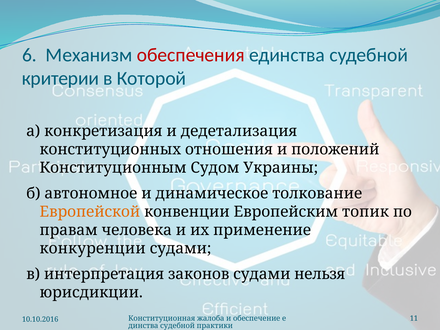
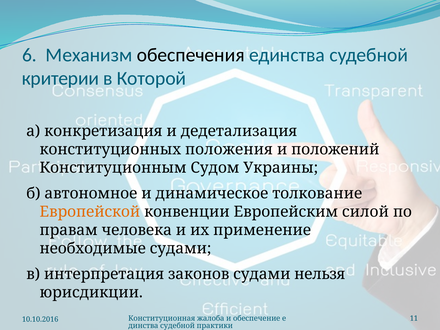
обеспечения colour: red -> black
отношения: отношения -> положения
топик: топик -> силой
конкуренции: конкуренции -> необходимые
